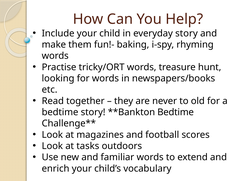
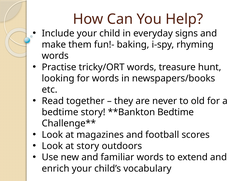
everyday story: story -> signs
at tasks: tasks -> story
